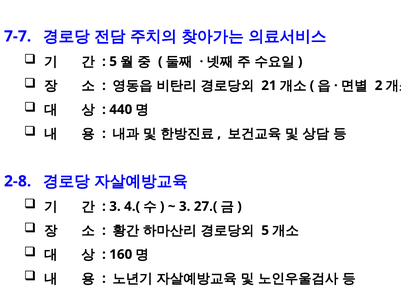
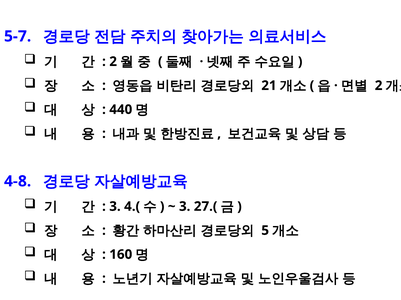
7-7: 7-7 -> 5-7
5 at (113, 62): 5 -> 2
2-8: 2-8 -> 4-8
